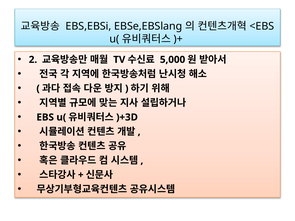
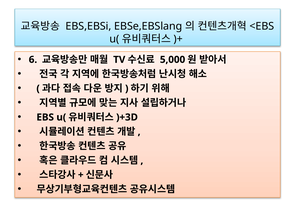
2: 2 -> 6
